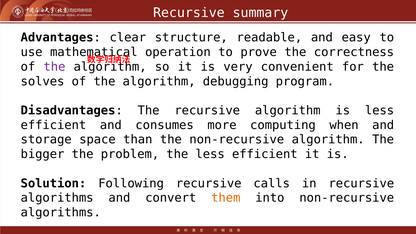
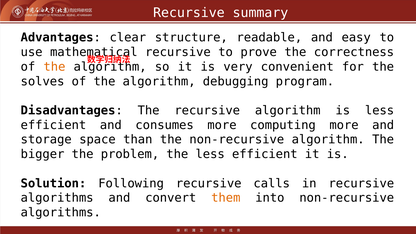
mathematical operation: operation -> recursive
the at (54, 67) colour: purple -> orange
computing when: when -> more
